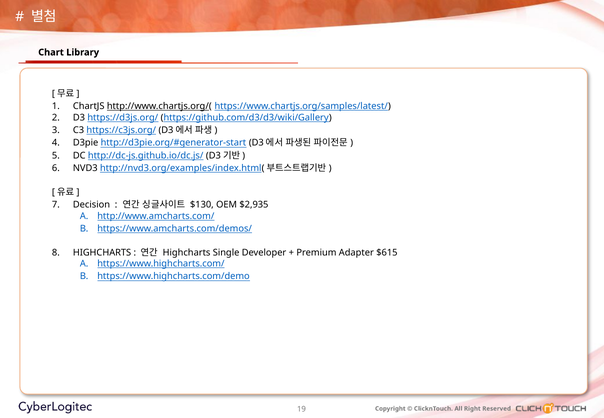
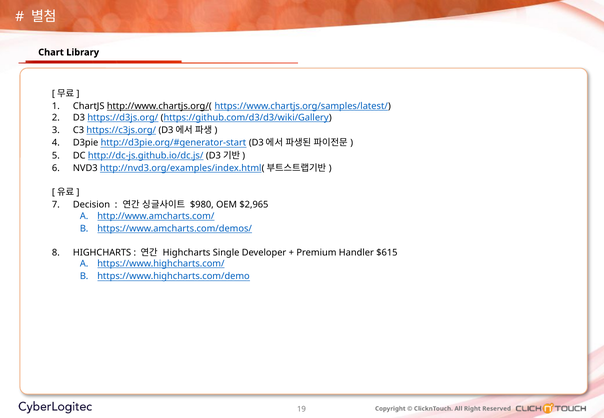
$130: $130 -> $980
$2,935: $2,935 -> $2,965
Adapter: Adapter -> Handler
